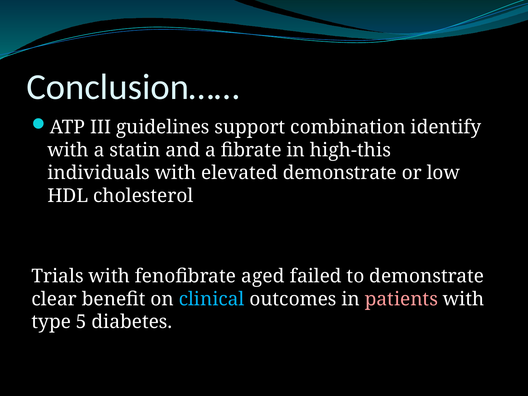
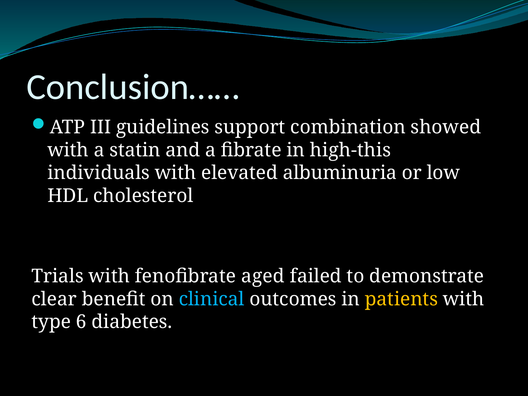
identify: identify -> showed
elevated demonstrate: demonstrate -> albuminuria
patients colour: pink -> yellow
5: 5 -> 6
